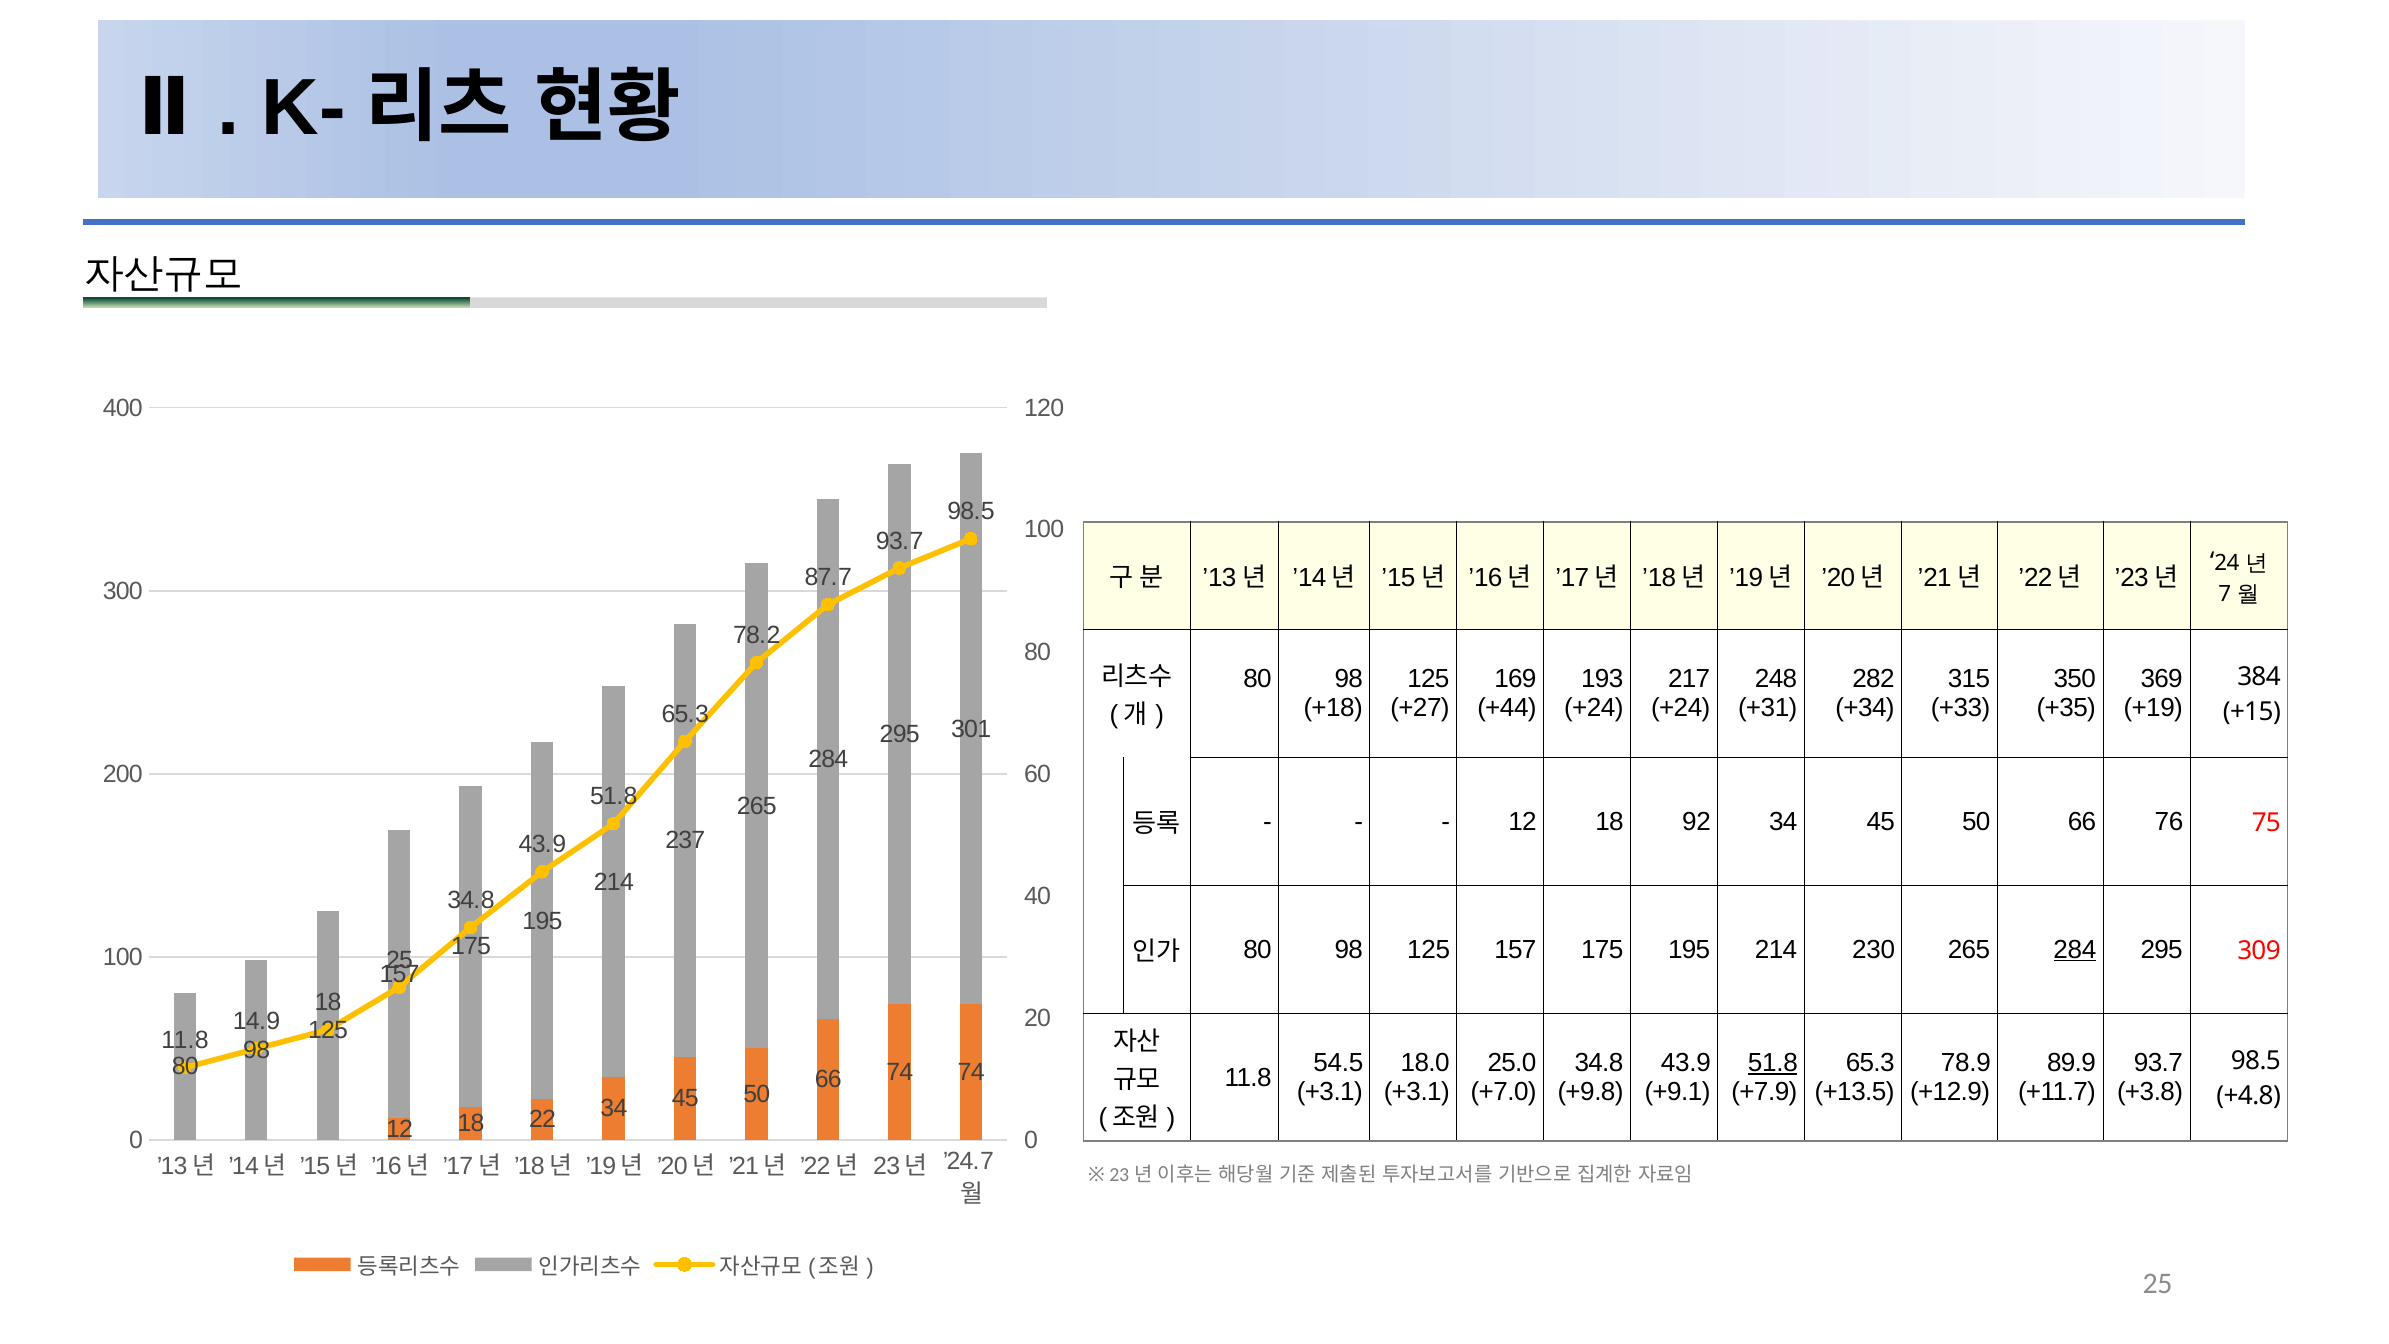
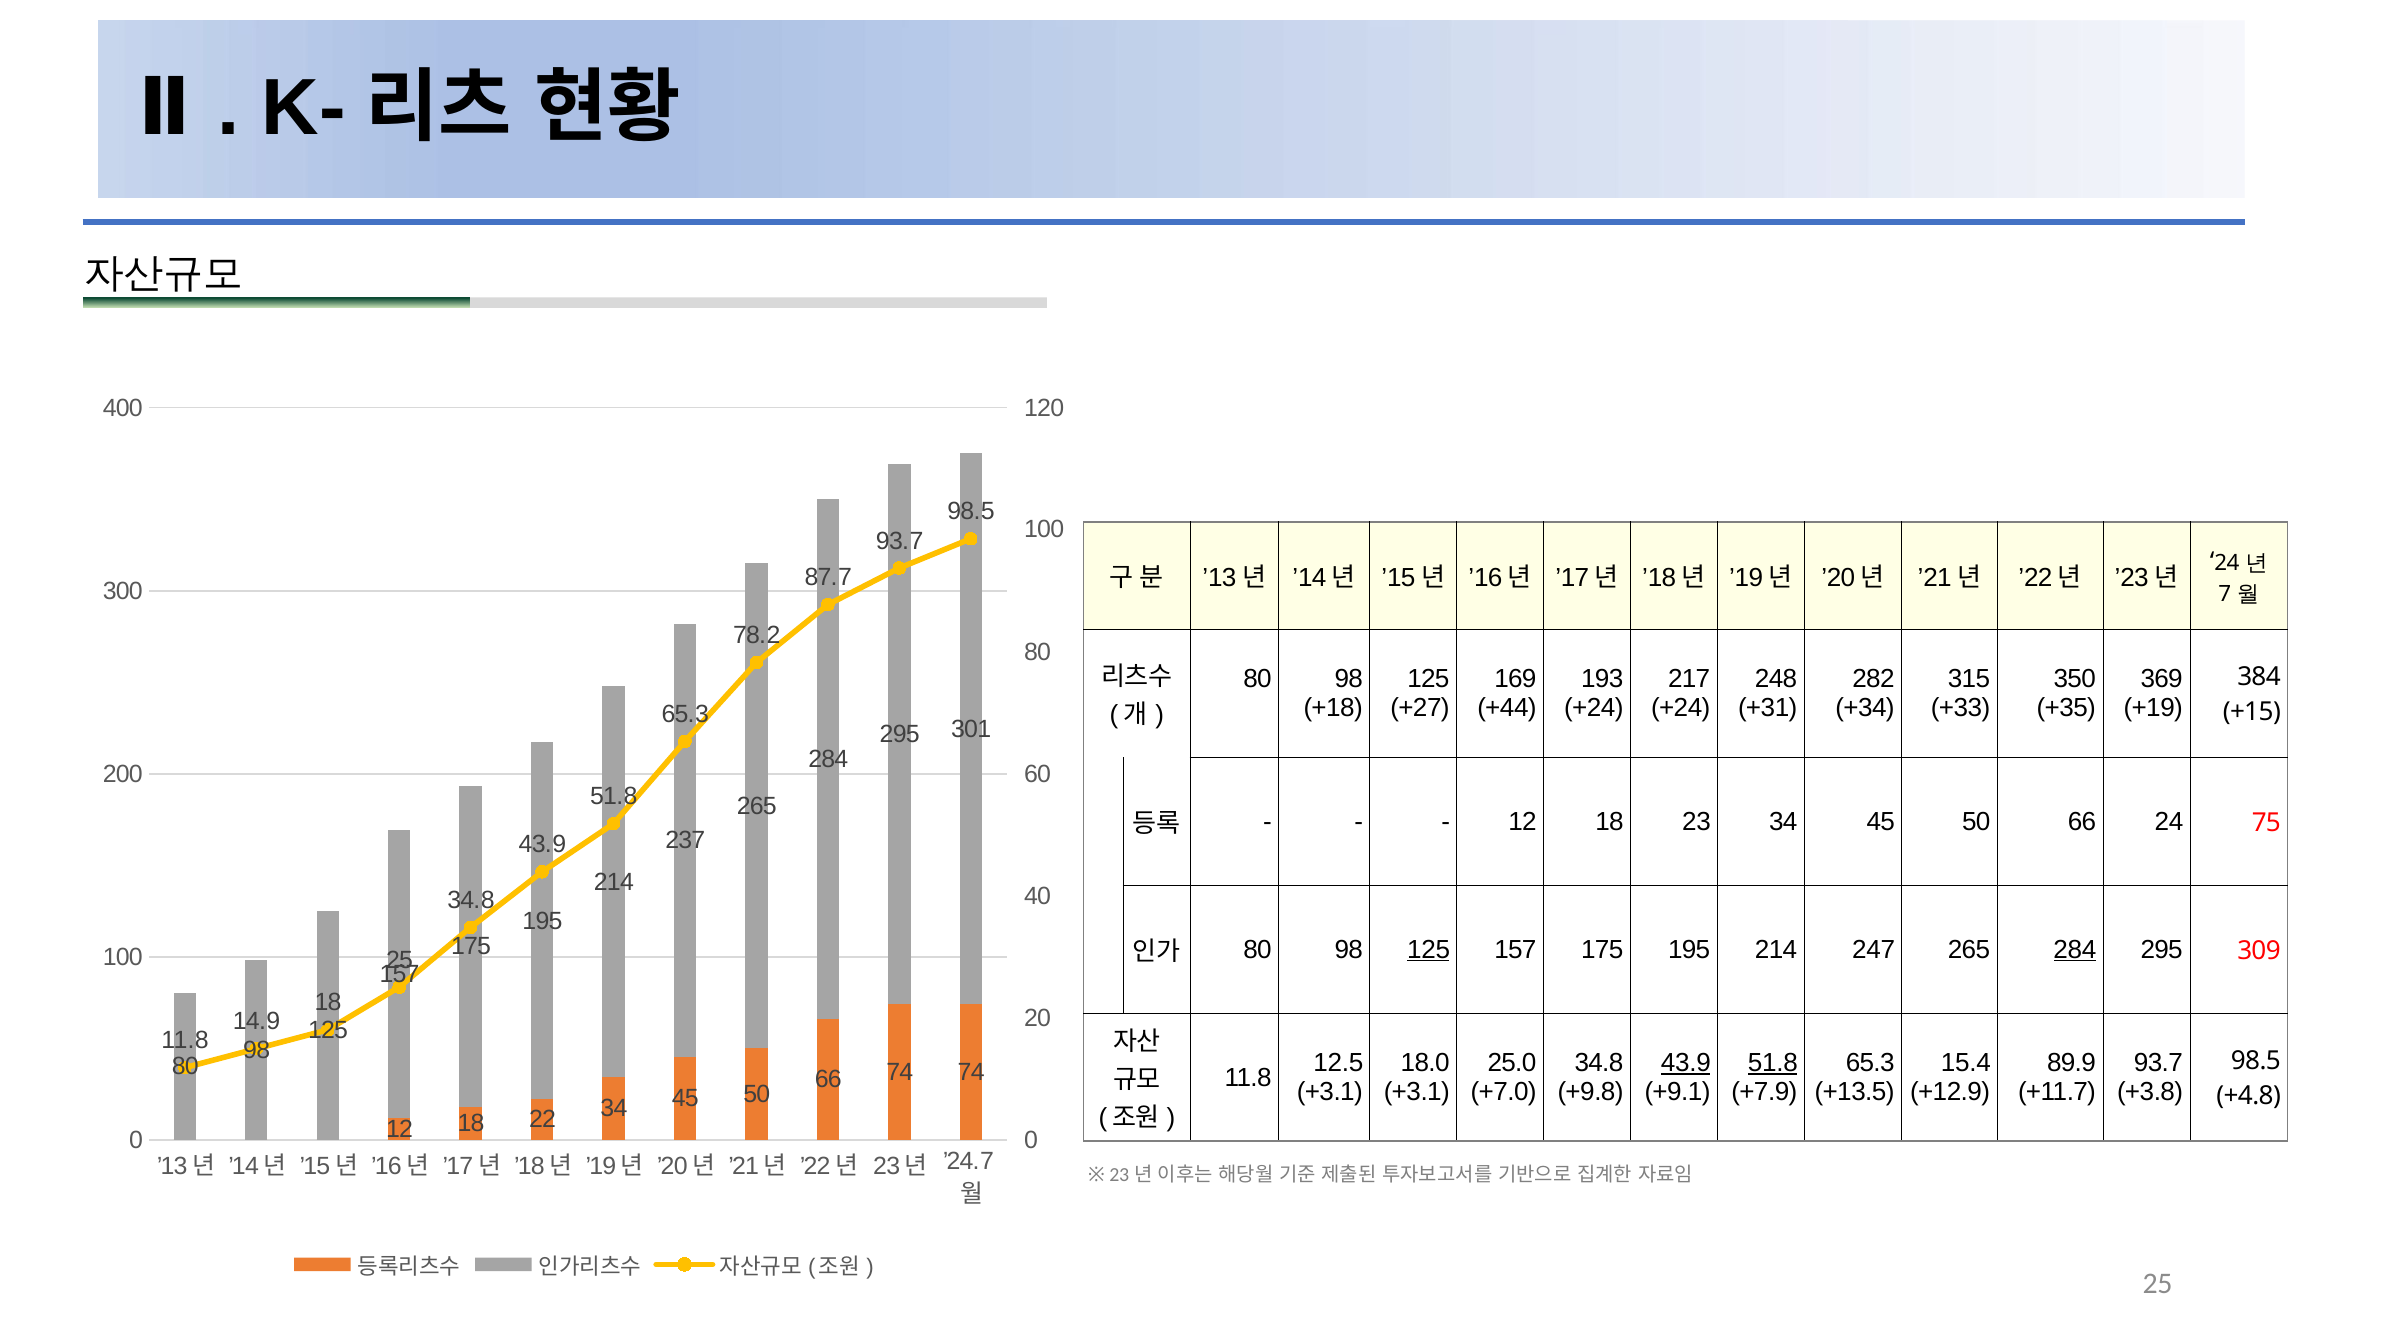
92: 92 -> 23
66 76: 76 -> 24
125 at (1429, 949) underline: none -> present
230: 230 -> 247
54.5: 54.5 -> 12.5
43.9 at (1686, 1063) underline: none -> present
78.9: 78.9 -> 15.4
